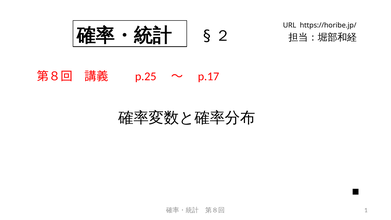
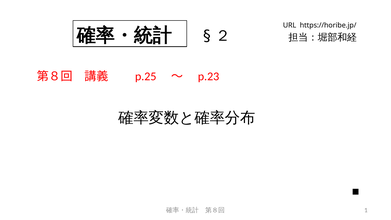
p.17: p.17 -> p.23
